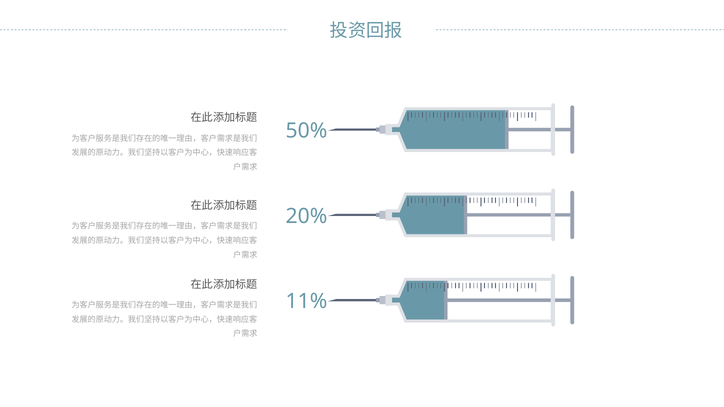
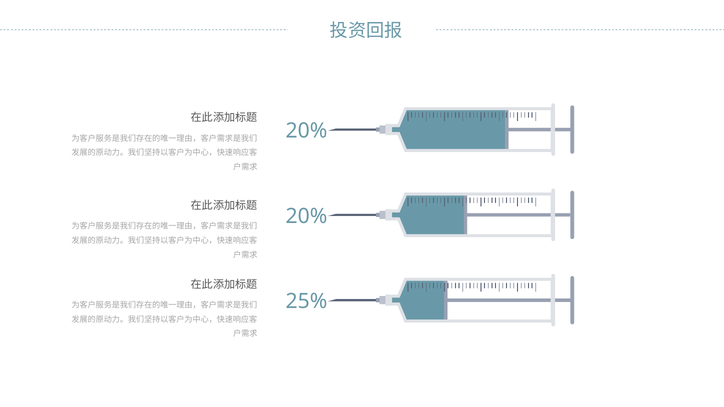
50% at (306, 131): 50% -> 20%
11%: 11% -> 25%
